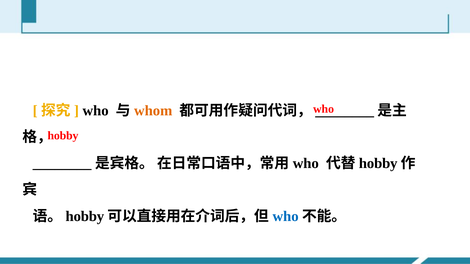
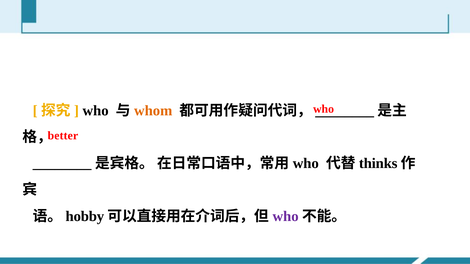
hobby at (63, 136): hobby -> better
hobby at (378, 164): hobby -> thinks
who at (286, 216) colour: blue -> purple
